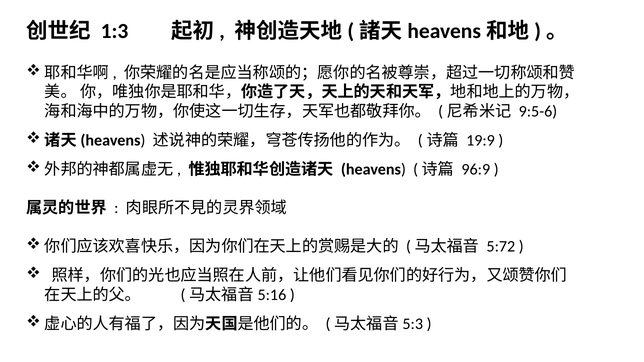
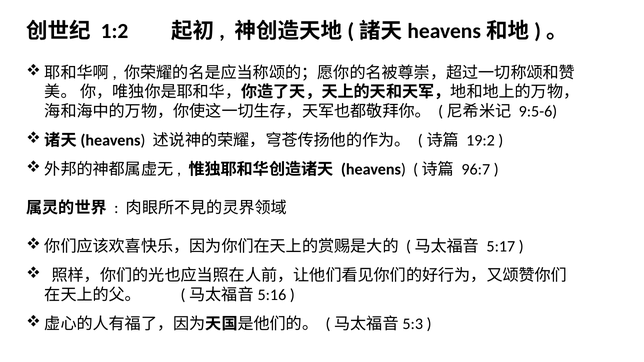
1:3: 1:3 -> 1:2
19:9: 19:9 -> 19:2
96:9: 96:9 -> 96:7
5:72: 5:72 -> 5:17
